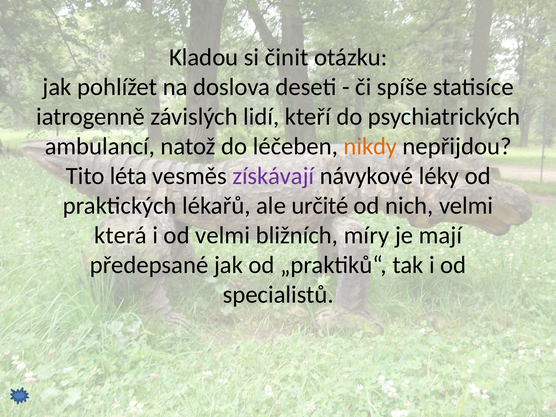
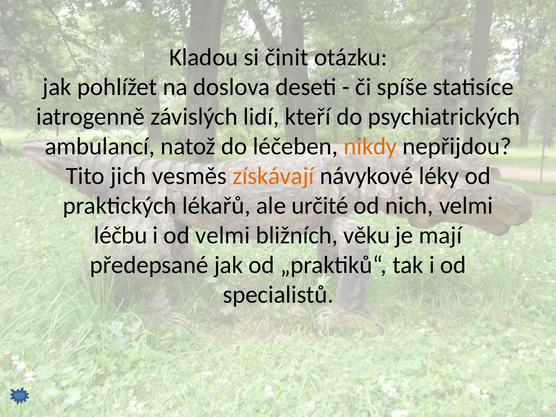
léta: léta -> jich
získávají colour: purple -> orange
která: která -> léčbu
míry: míry -> věku
